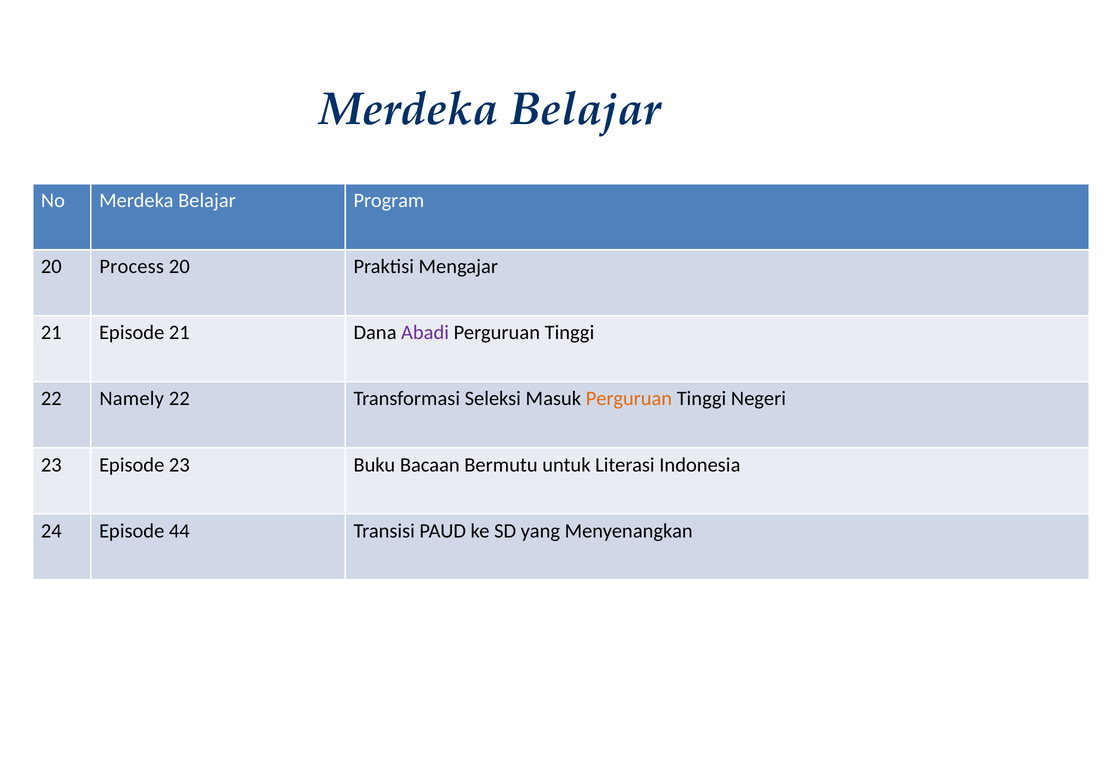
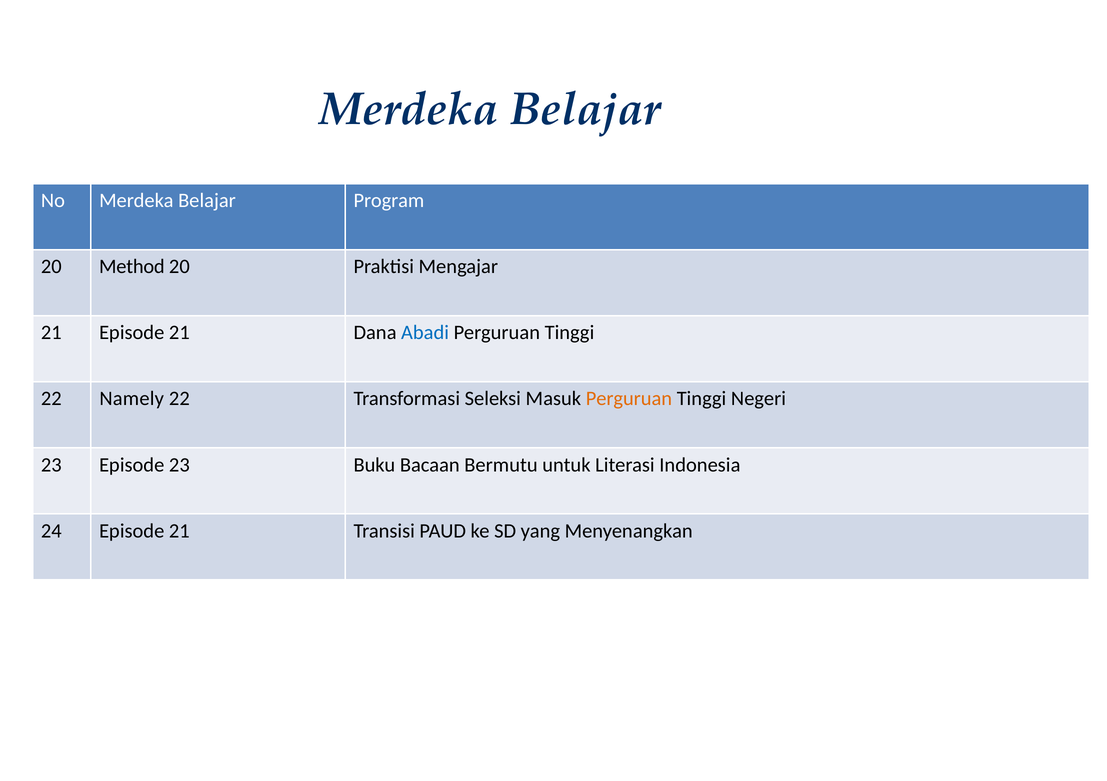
Process: Process -> Method
Abadi colour: purple -> blue
24 Episode 44: 44 -> 21
